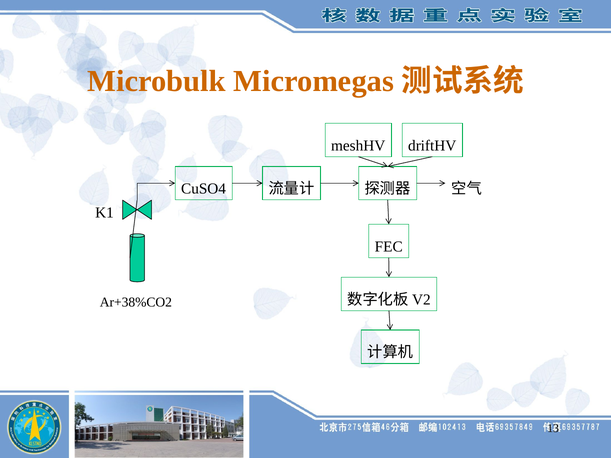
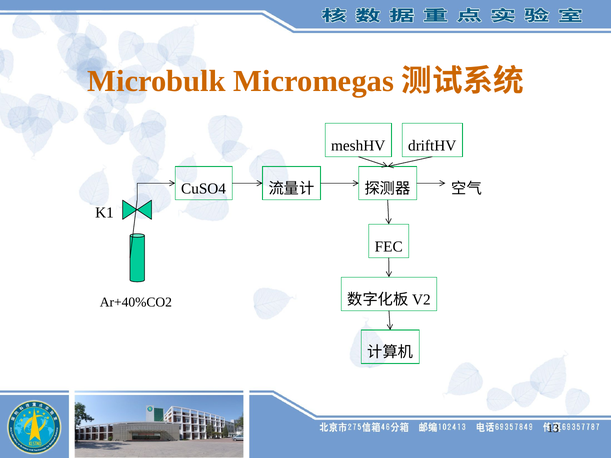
Ar+38%CO2: Ar+38%CO2 -> Ar+40%CO2
